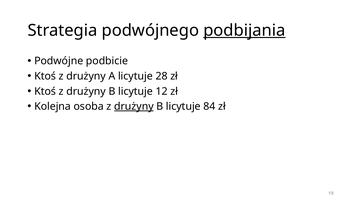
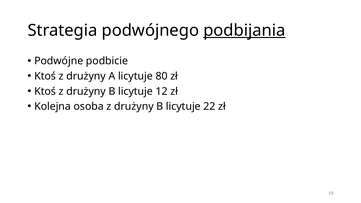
28: 28 -> 80
drużyny at (134, 106) underline: present -> none
84: 84 -> 22
